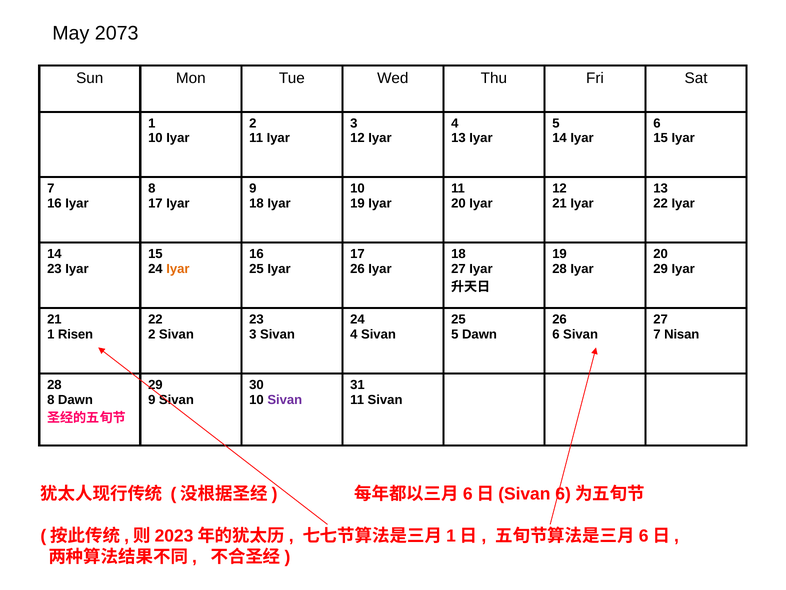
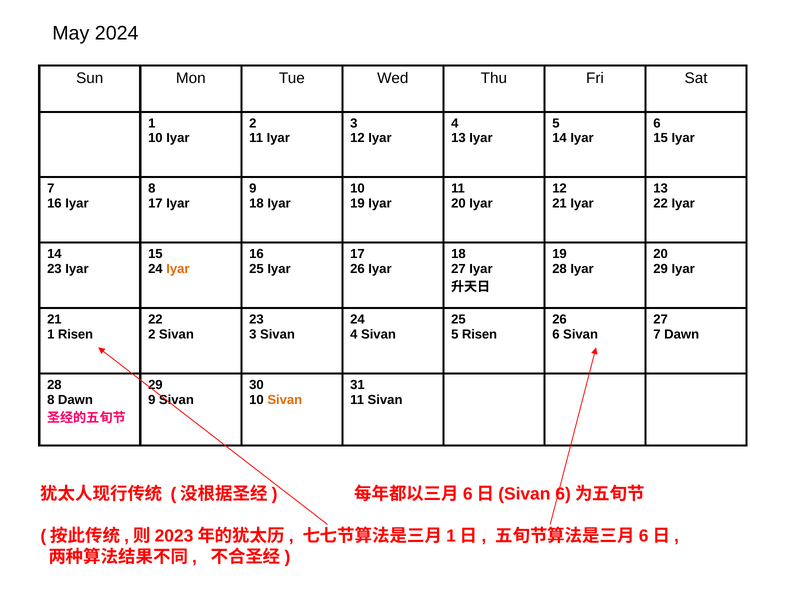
2073: 2073 -> 2024
5 Dawn: Dawn -> Risen
7 Nisan: Nisan -> Dawn
Sivan at (285, 399) colour: purple -> orange
